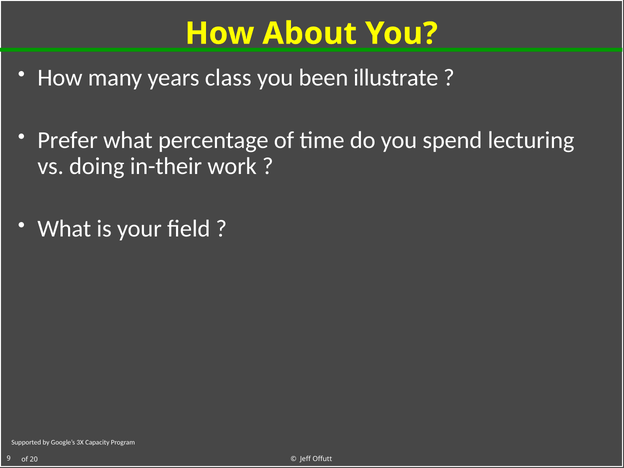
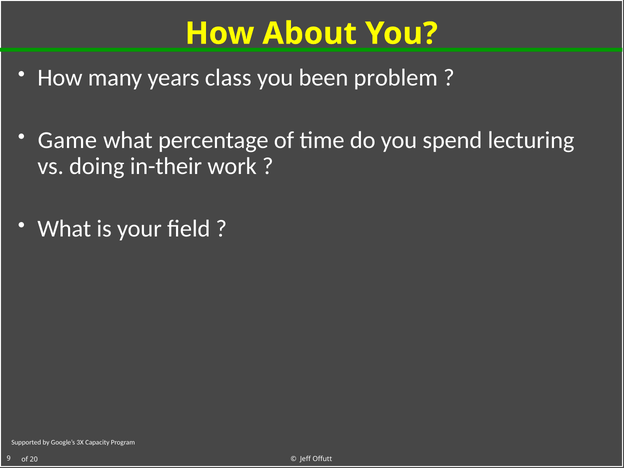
illustrate: illustrate -> problem
Prefer: Prefer -> Game
